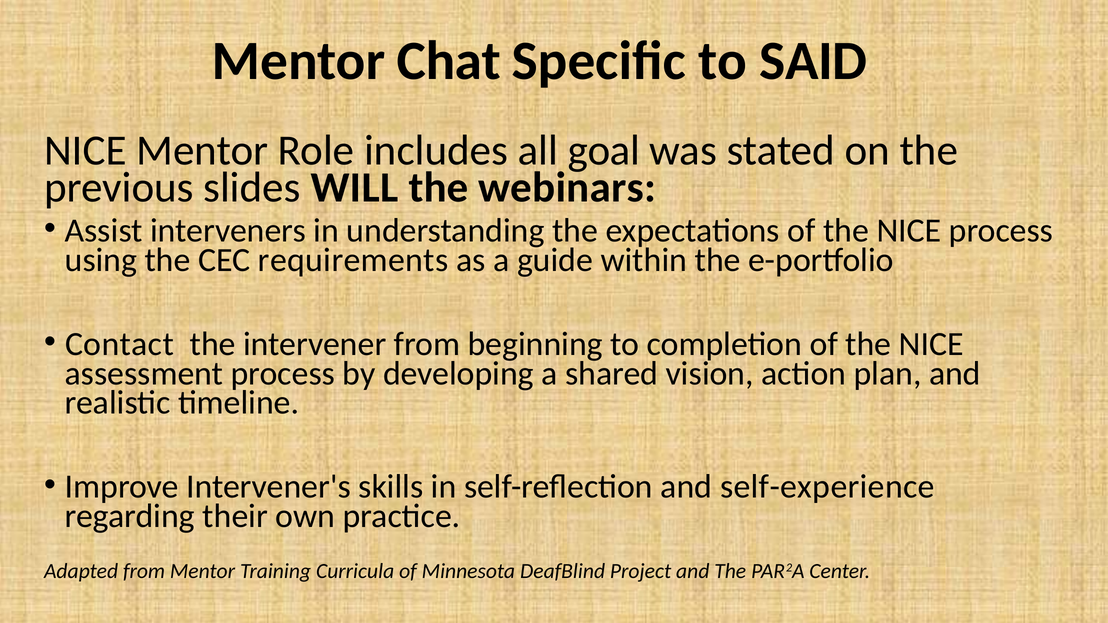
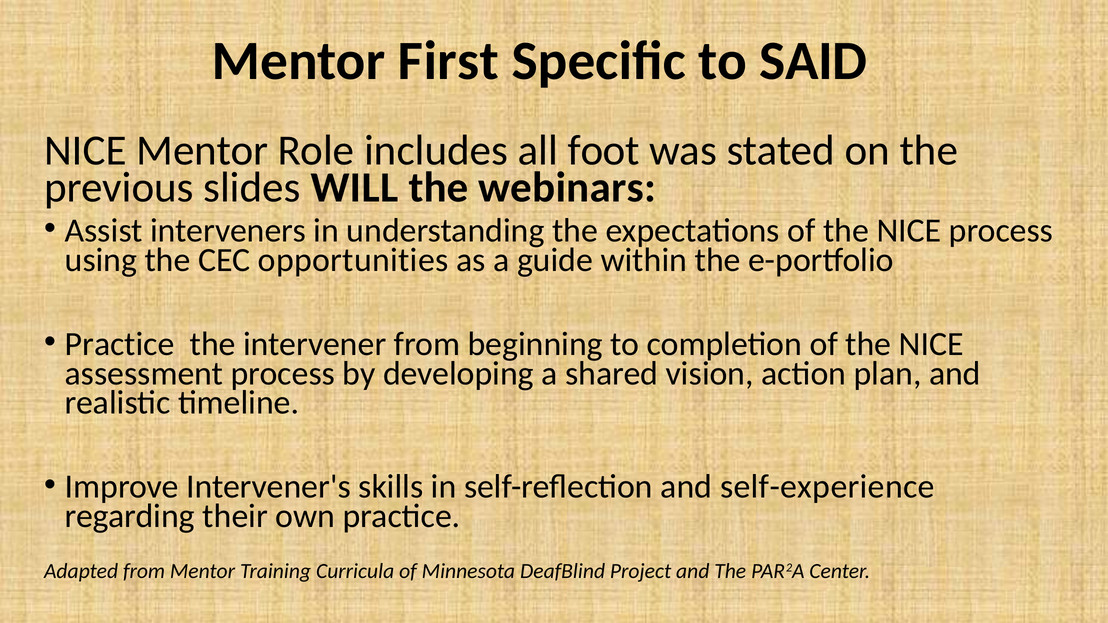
Chat: Chat -> First
goal: goal -> foot
requirements: requirements -> opportunities
Contact at (119, 344): Contact -> Practice
